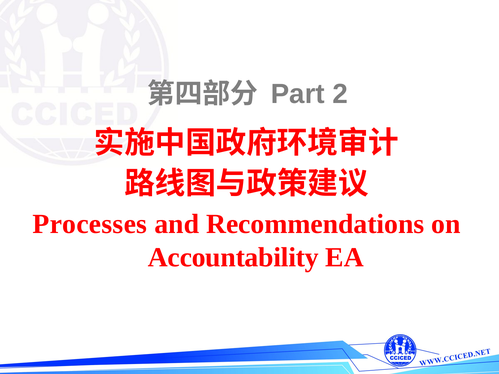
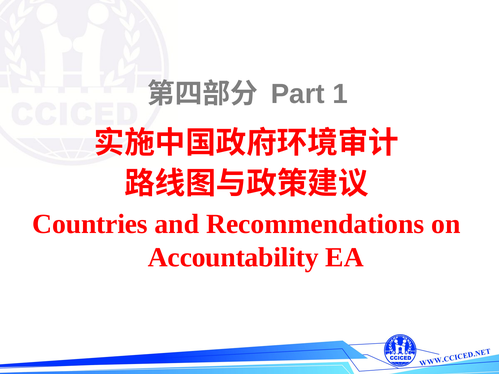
2: 2 -> 1
Processes: Processes -> Countries
